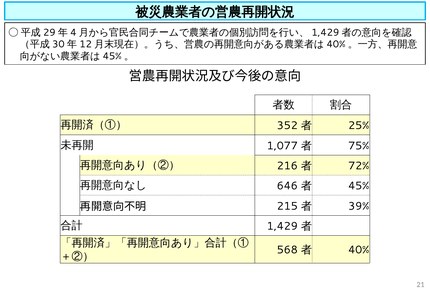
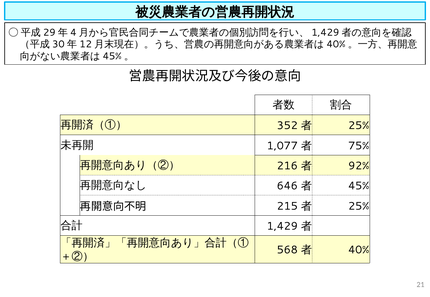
72%: 72% -> 92%
39% at (359, 207): 39% -> 25%
